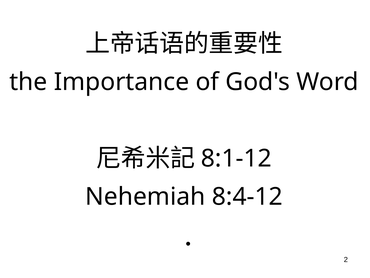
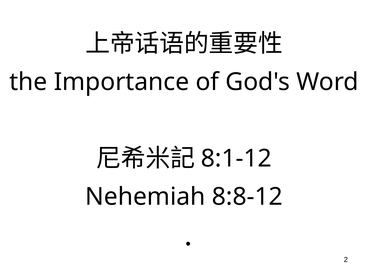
8:4-12: 8:4-12 -> 8:8-12
